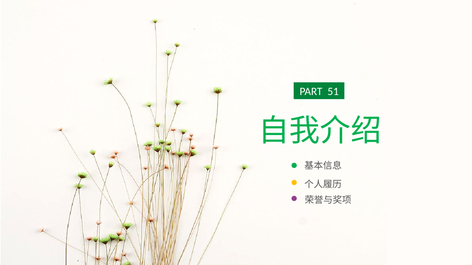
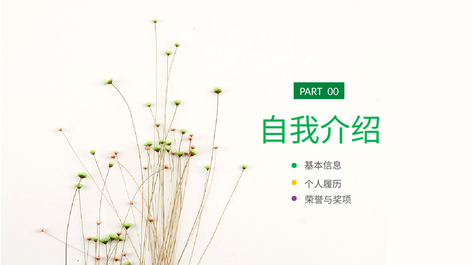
51: 51 -> 00
